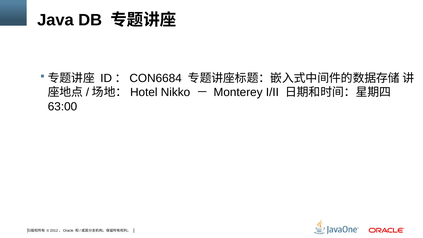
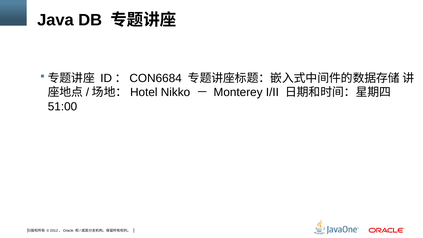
63:00: 63:00 -> 51:00
